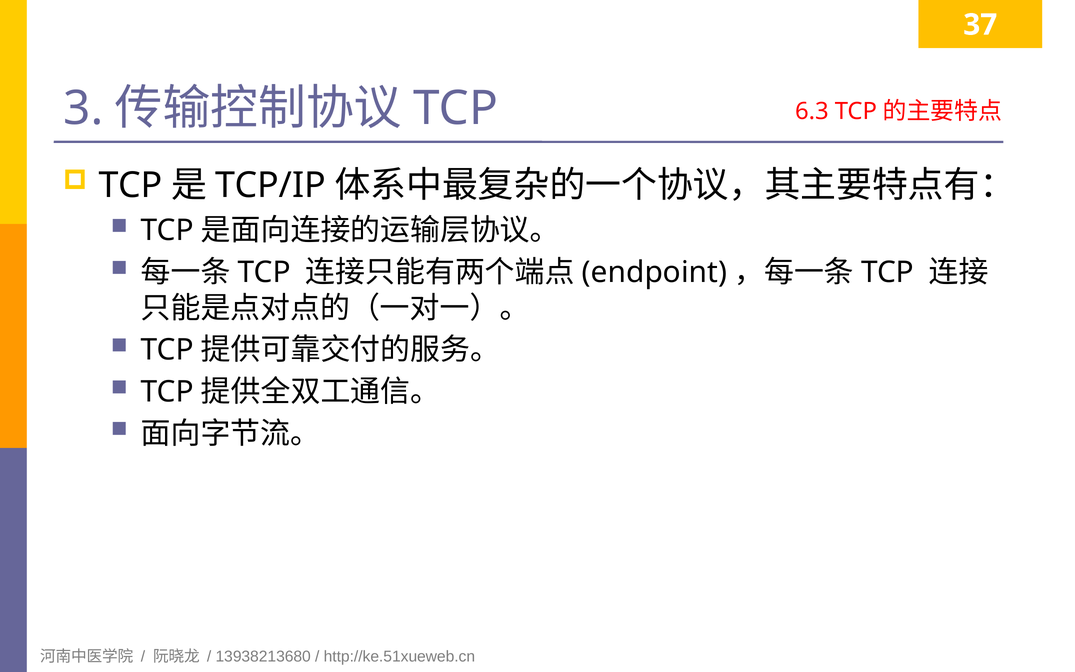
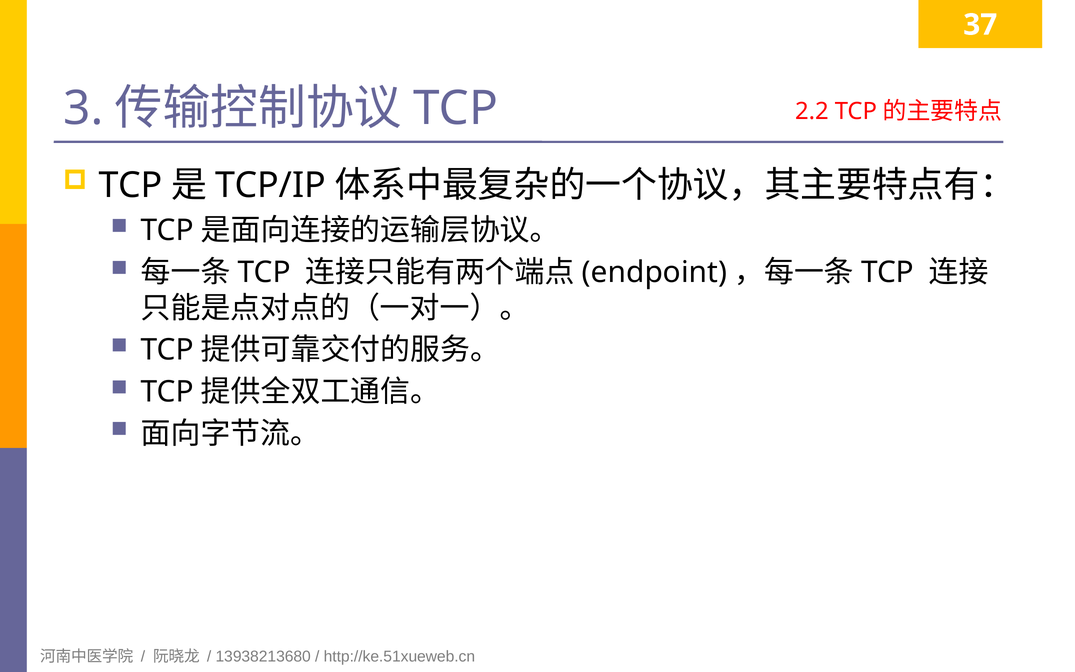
6.3: 6.3 -> 2.2
